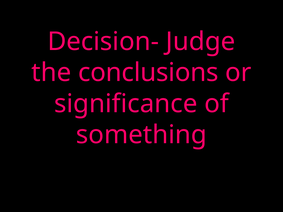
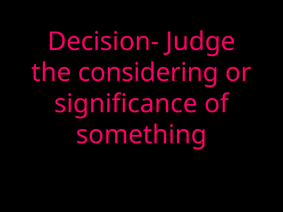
conclusions: conclusions -> considering
